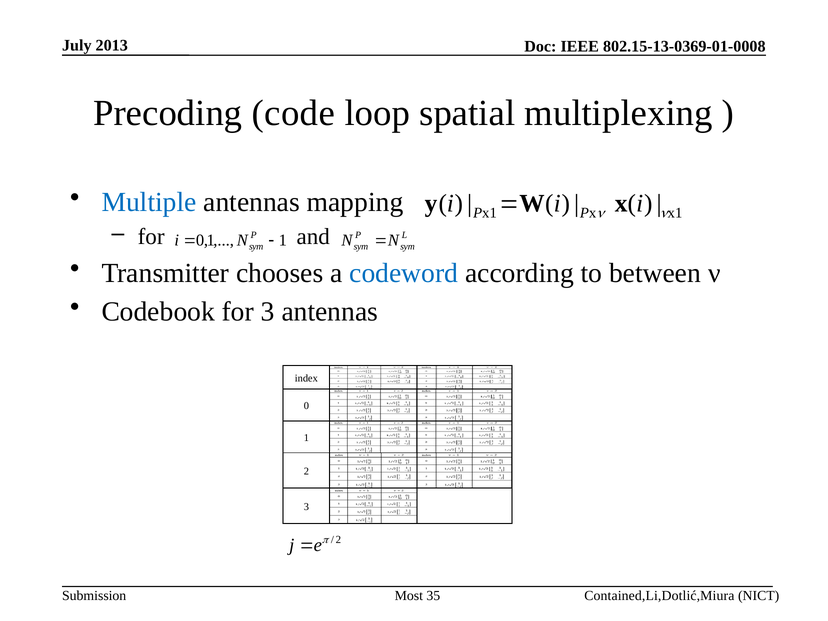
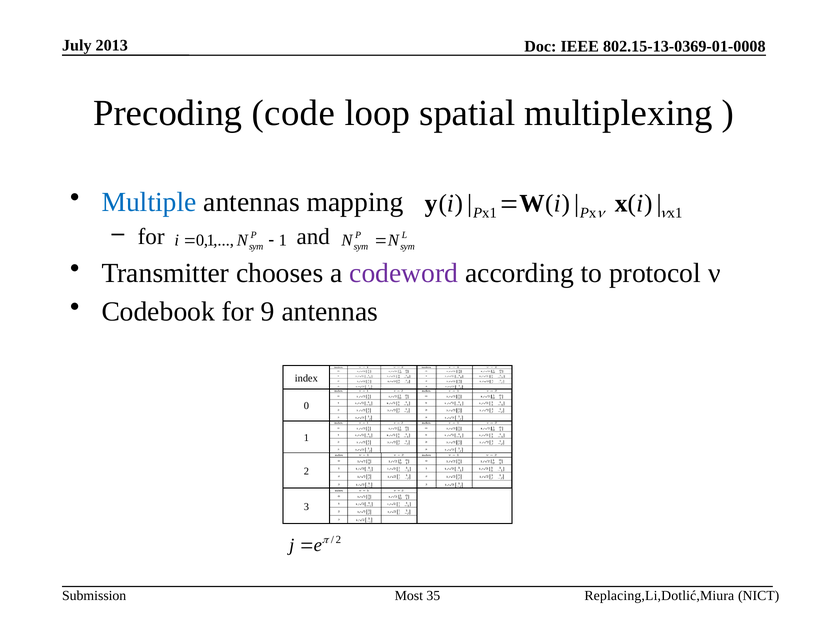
codeword colour: blue -> purple
between: between -> protocol
for 3: 3 -> 9
Contained,Li,Dotlić,Miura: Contained,Li,Dotlić,Miura -> Replacing,Li,Dotlić,Miura
